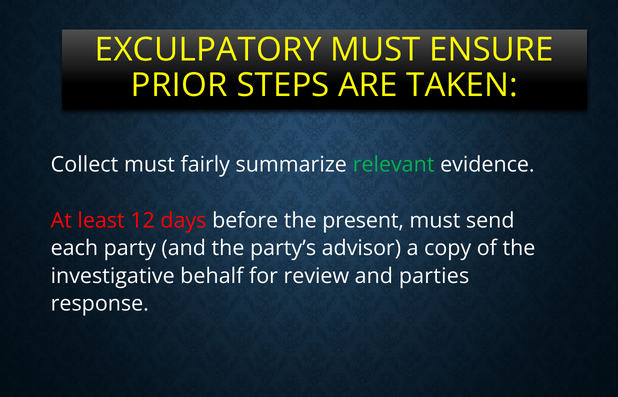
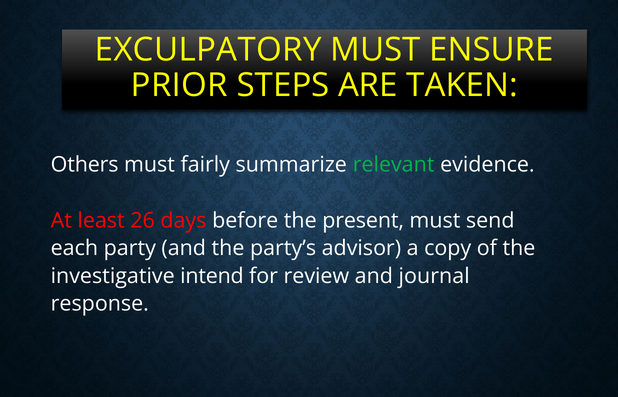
Collect: Collect -> Others
12: 12 -> 26
behalf: behalf -> intend
parties: parties -> journal
